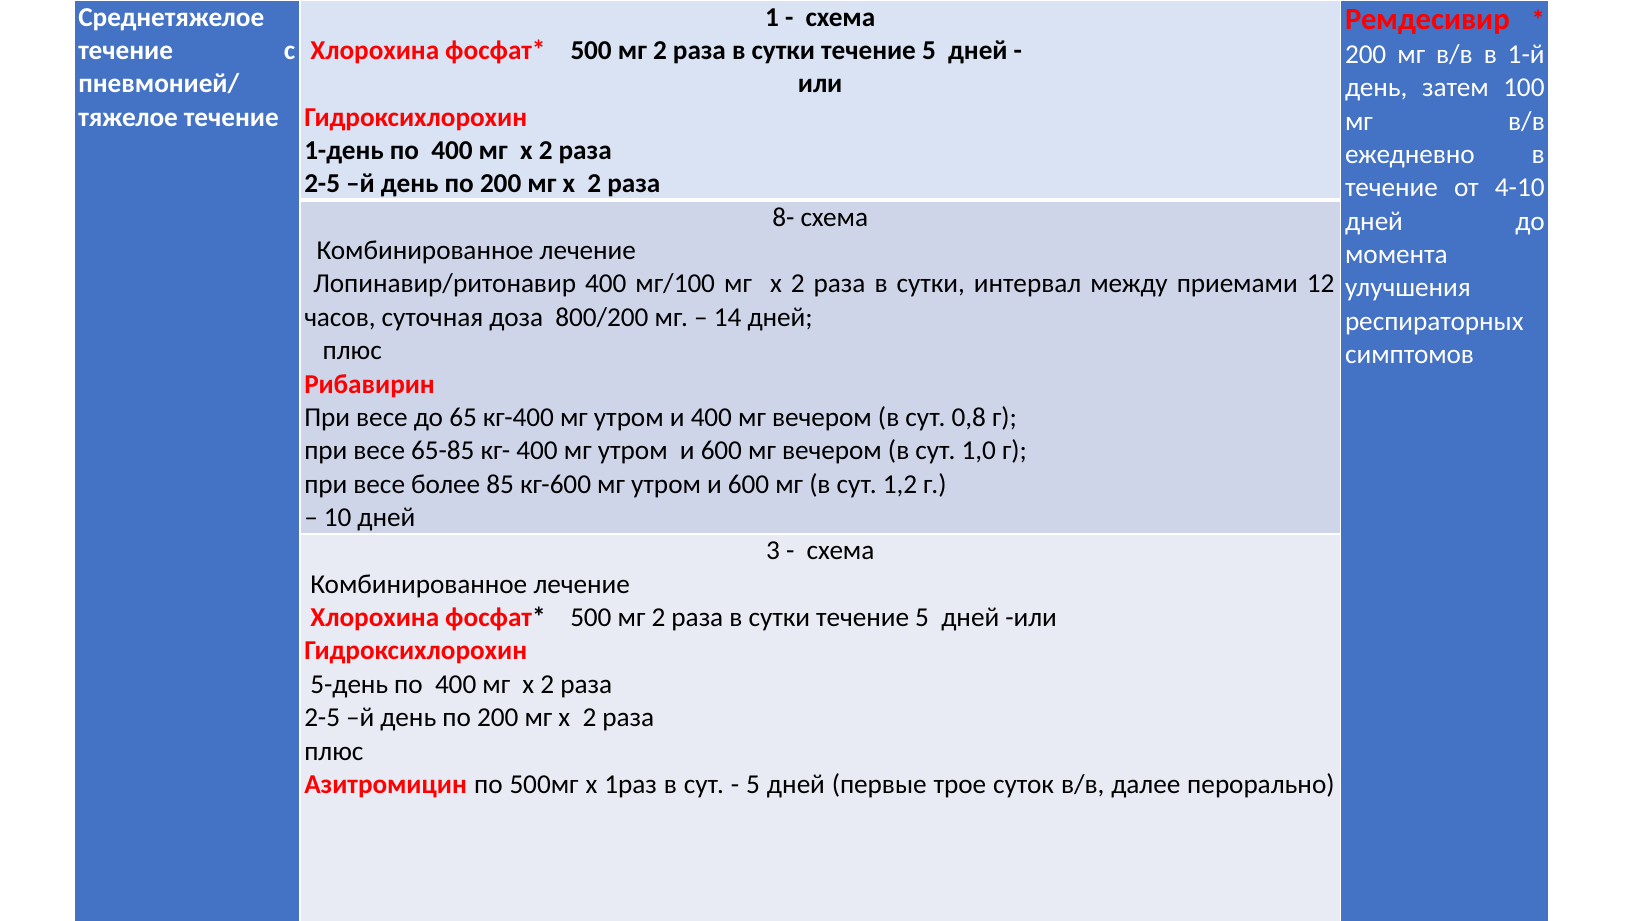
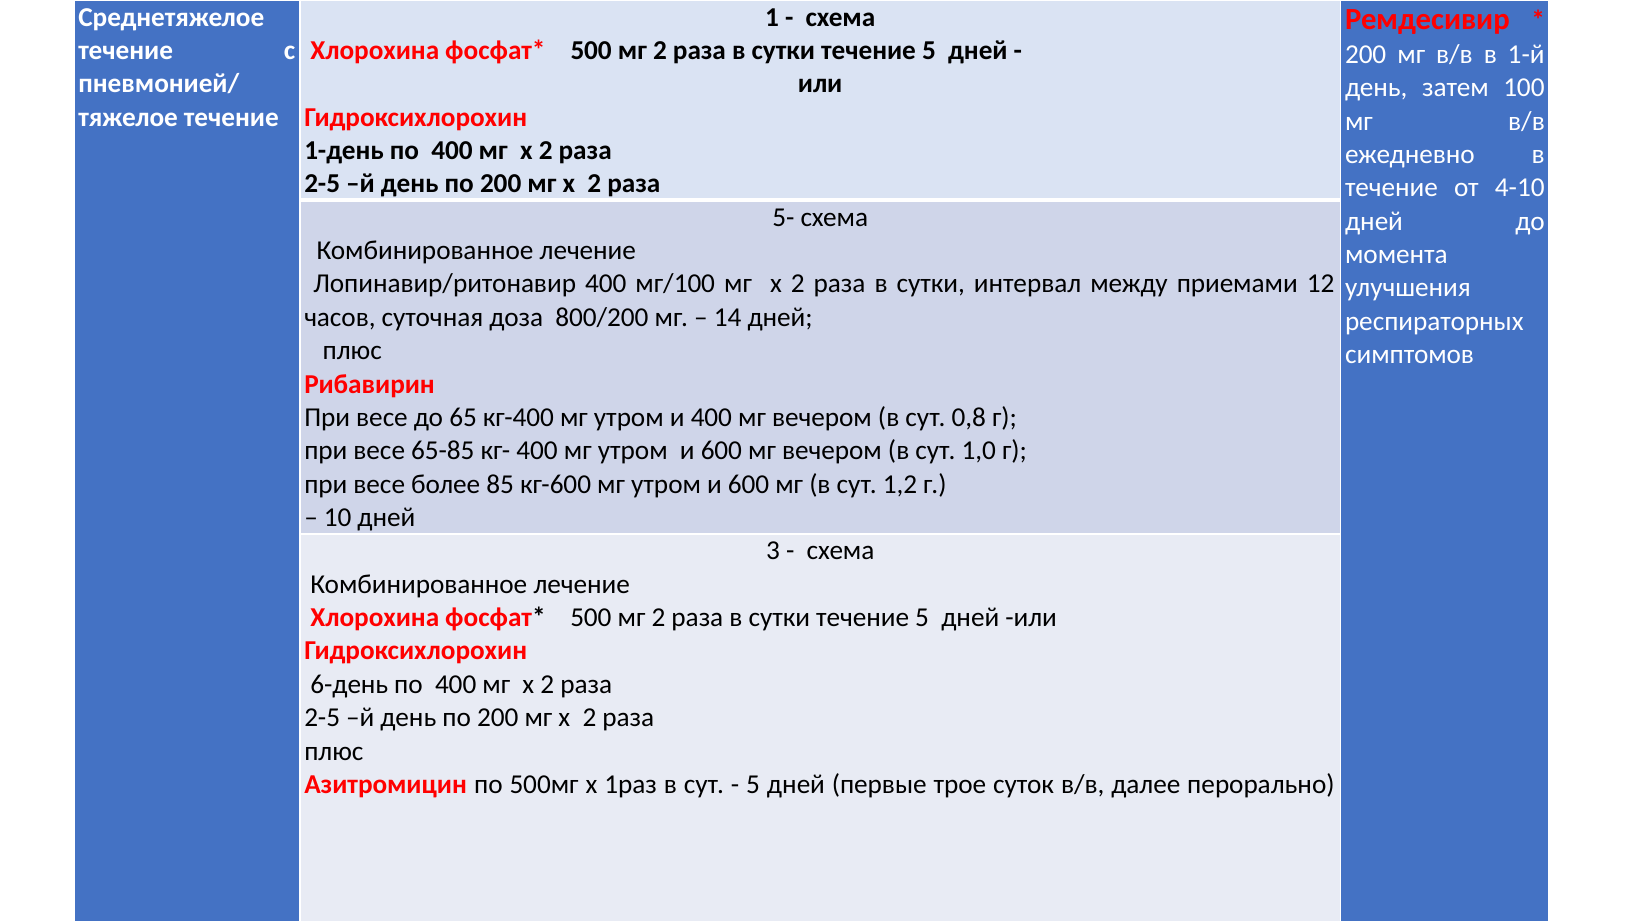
8-: 8- -> 5-
5-день: 5-день -> 6-день
